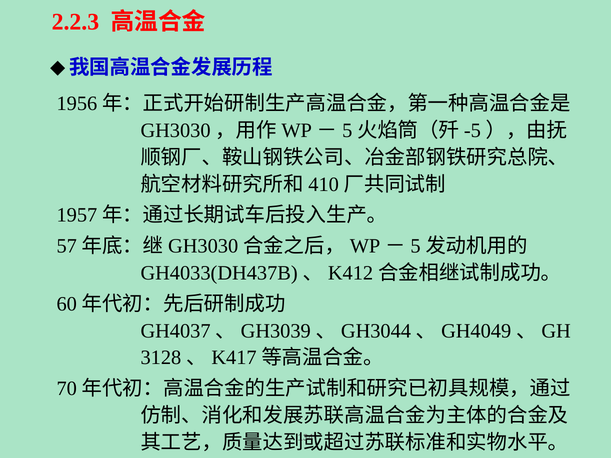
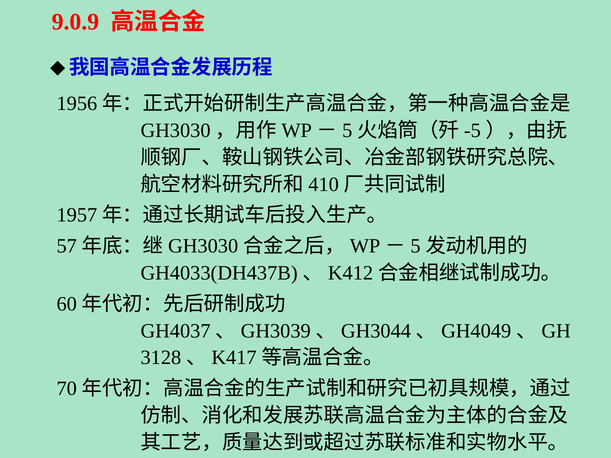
2.2.3: 2.2.3 -> 9.0.9
